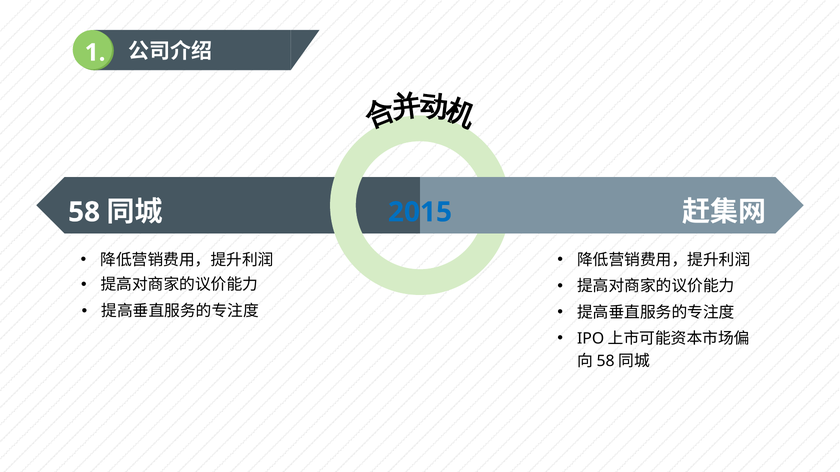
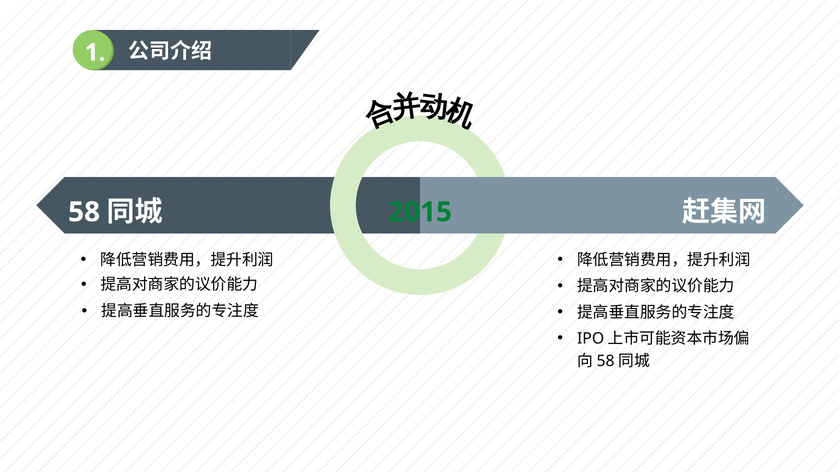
2015 colour: blue -> green
